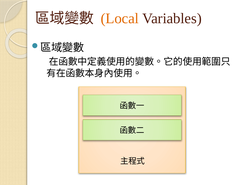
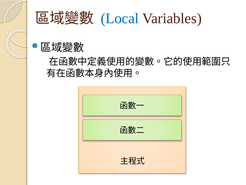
Local colour: orange -> blue
